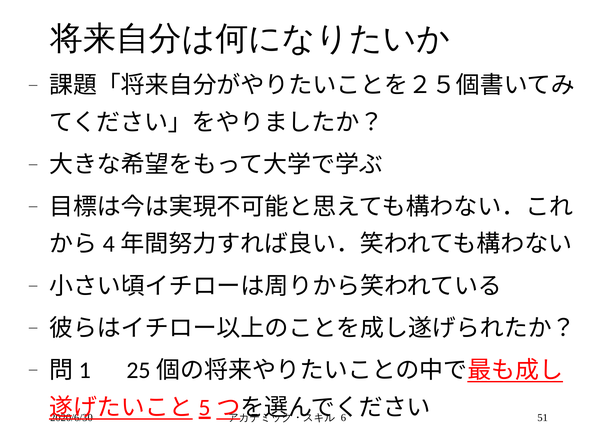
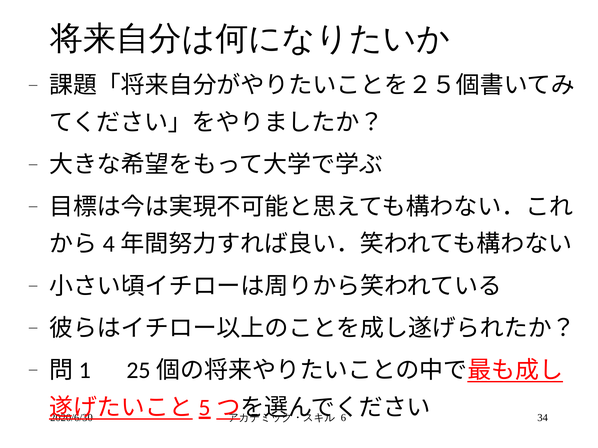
51: 51 -> 34
